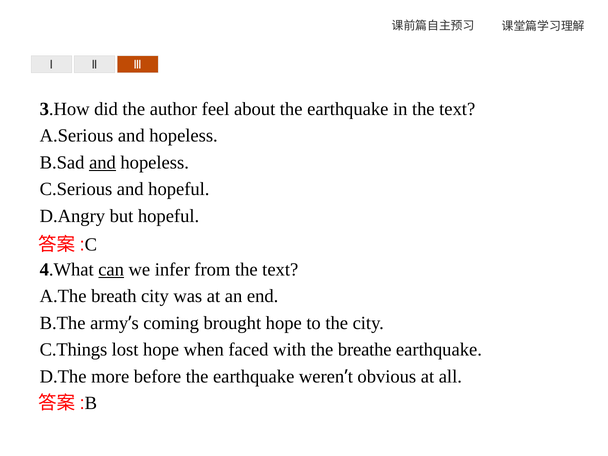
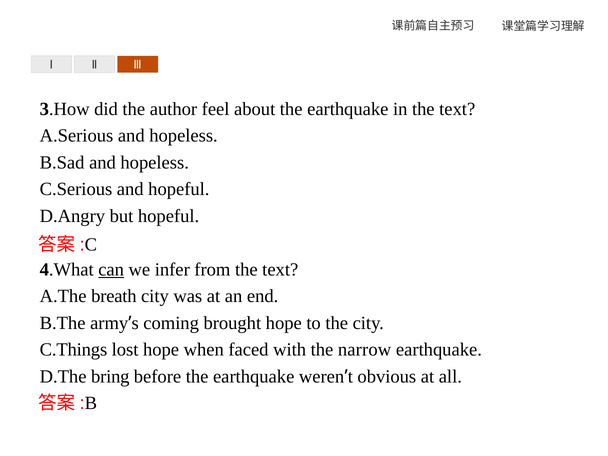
and at (102, 163) underline: present -> none
breathe: breathe -> narrow
more: more -> bring
